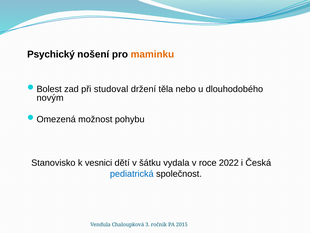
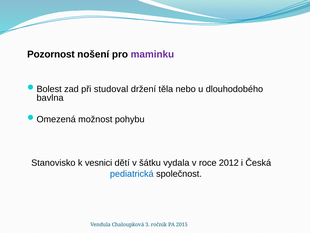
Psychický: Psychický -> Pozornost
maminku colour: orange -> purple
novým: novým -> bavlna
2022: 2022 -> 2012
